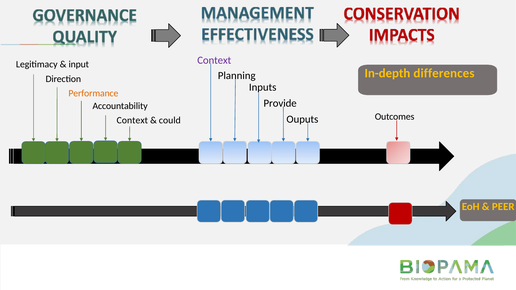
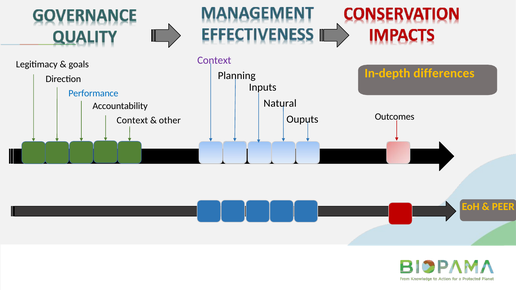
input: input -> goals
Performance colour: orange -> blue
Provide: Provide -> Natural
could: could -> other
